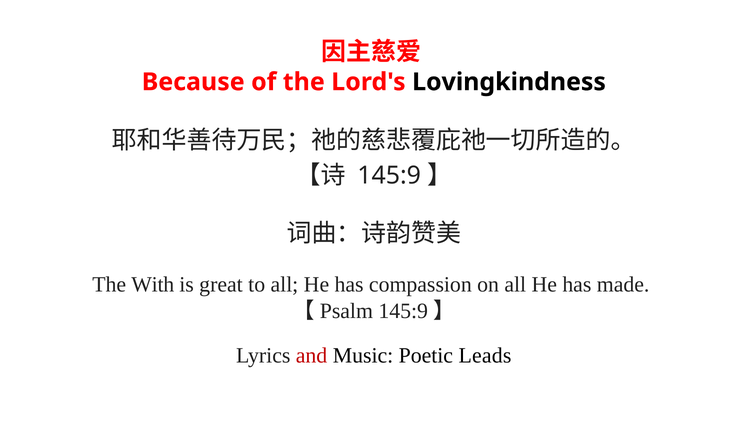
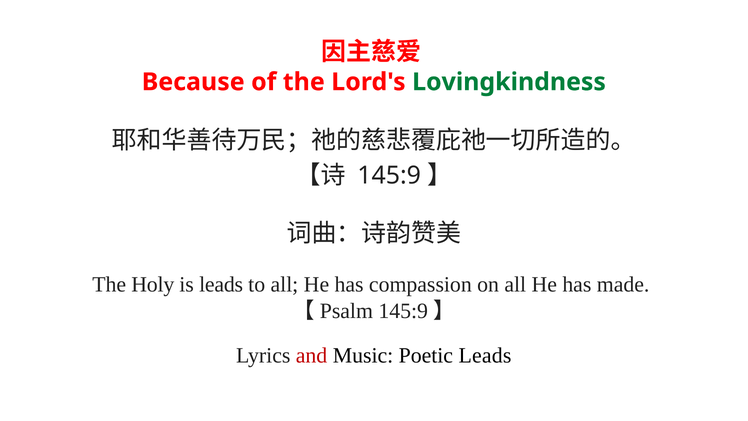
Lovingkindness colour: black -> green
With: With -> Holy
is great: great -> leads
